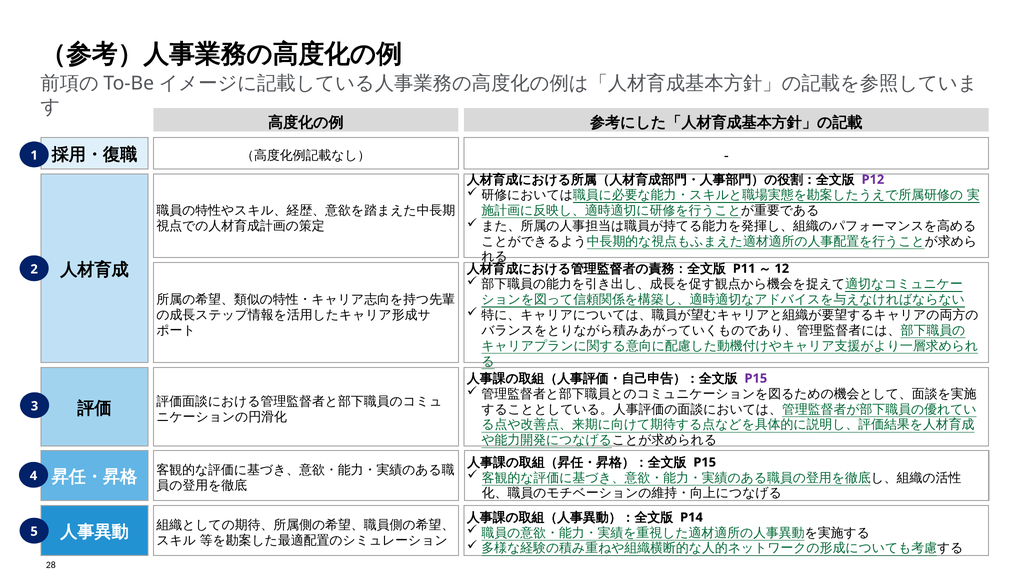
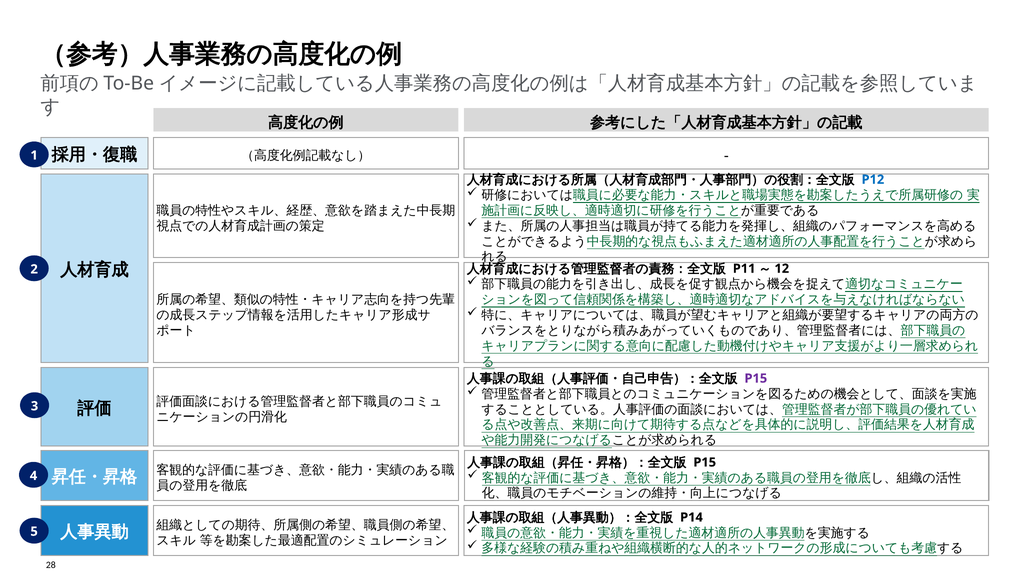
P12 colour: purple -> blue
